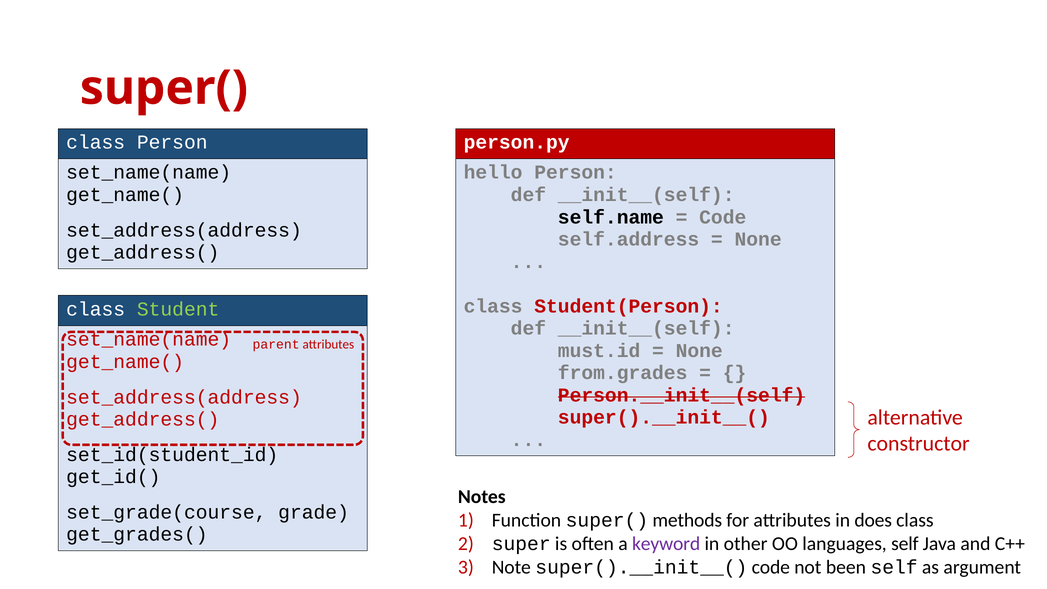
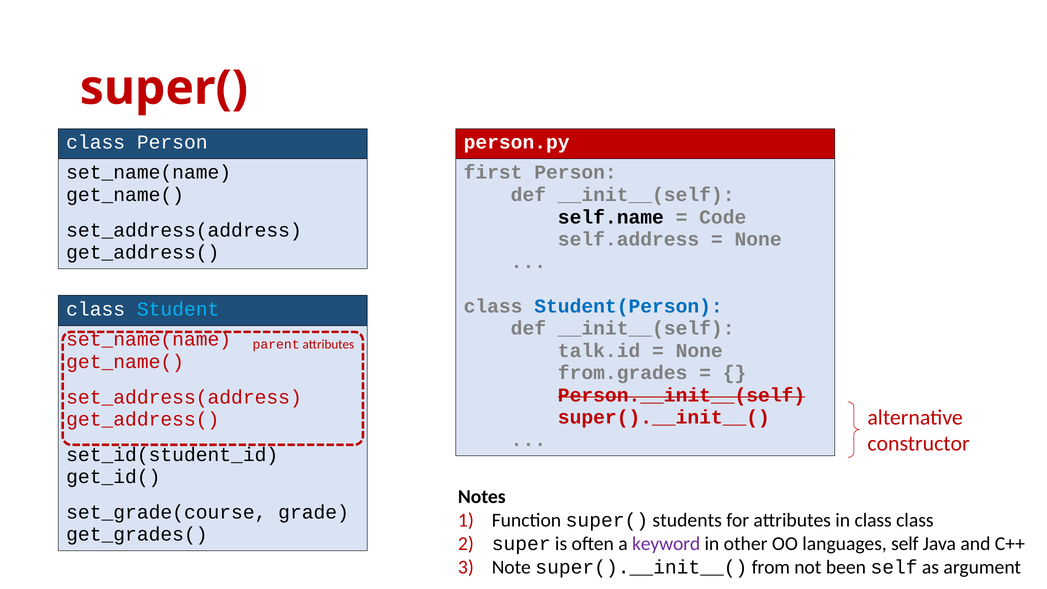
hello: hello -> first
Student(Person colour: red -> blue
Student colour: light green -> light blue
must.id: must.id -> talk.id
methods: methods -> students
in does: does -> class
super().__init__( code: code -> from
